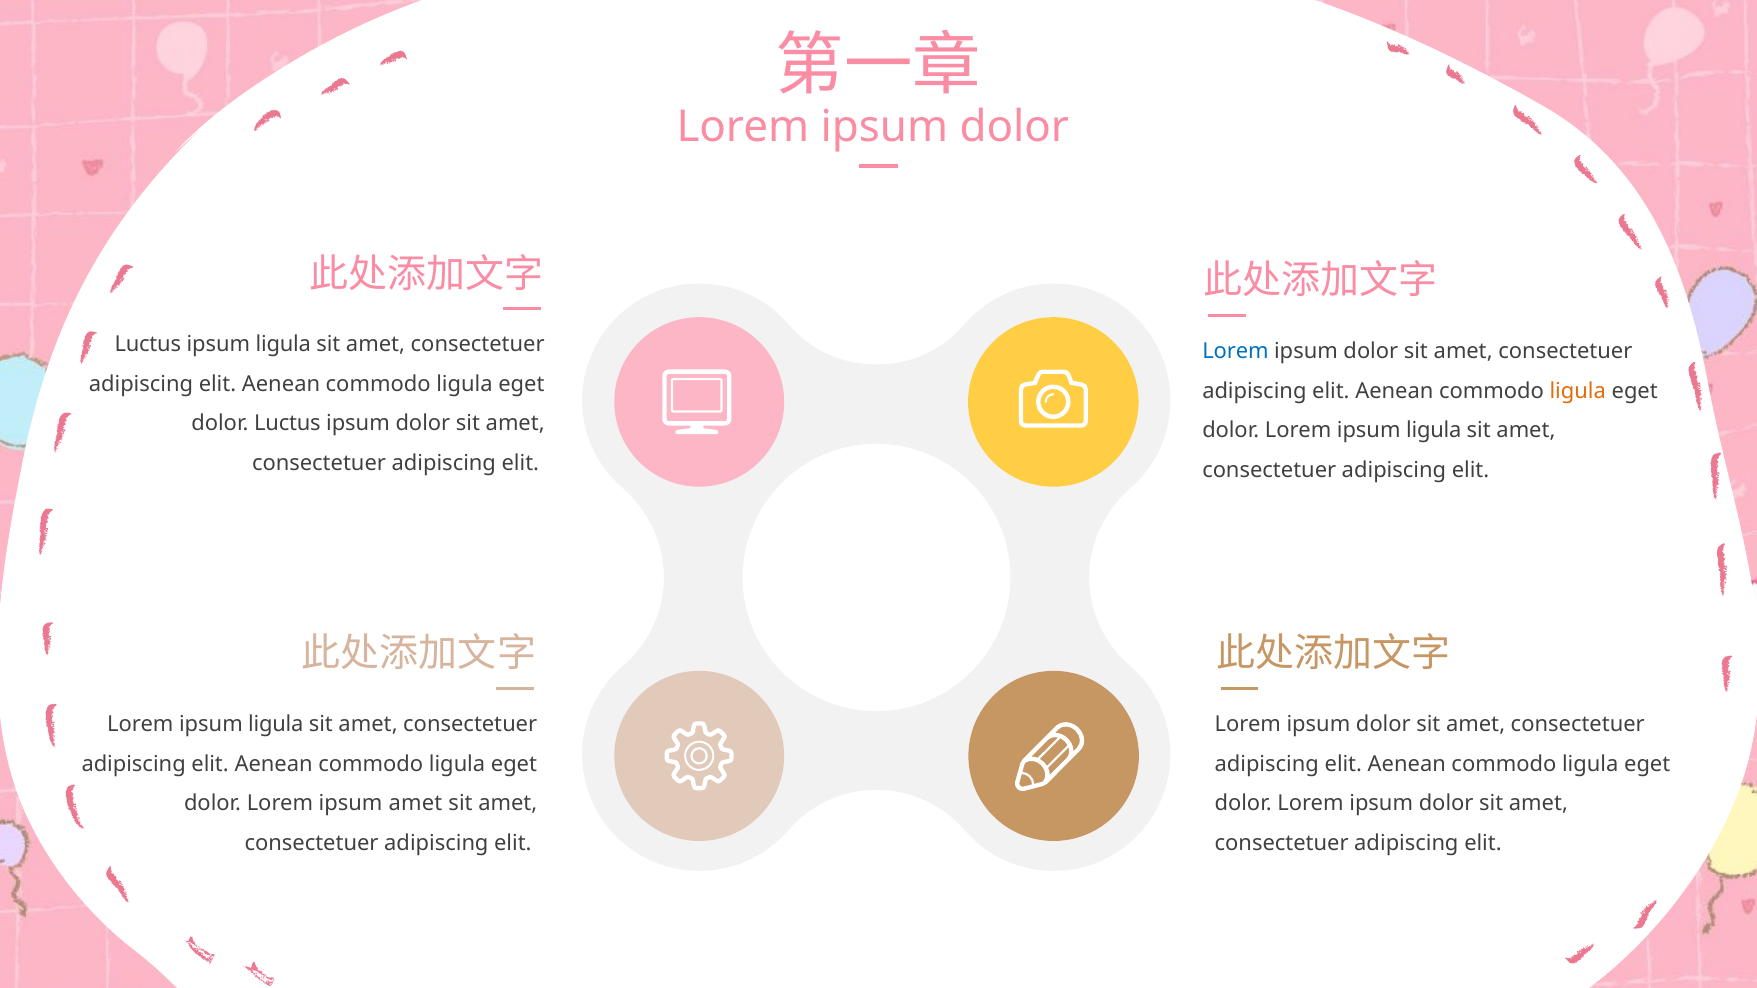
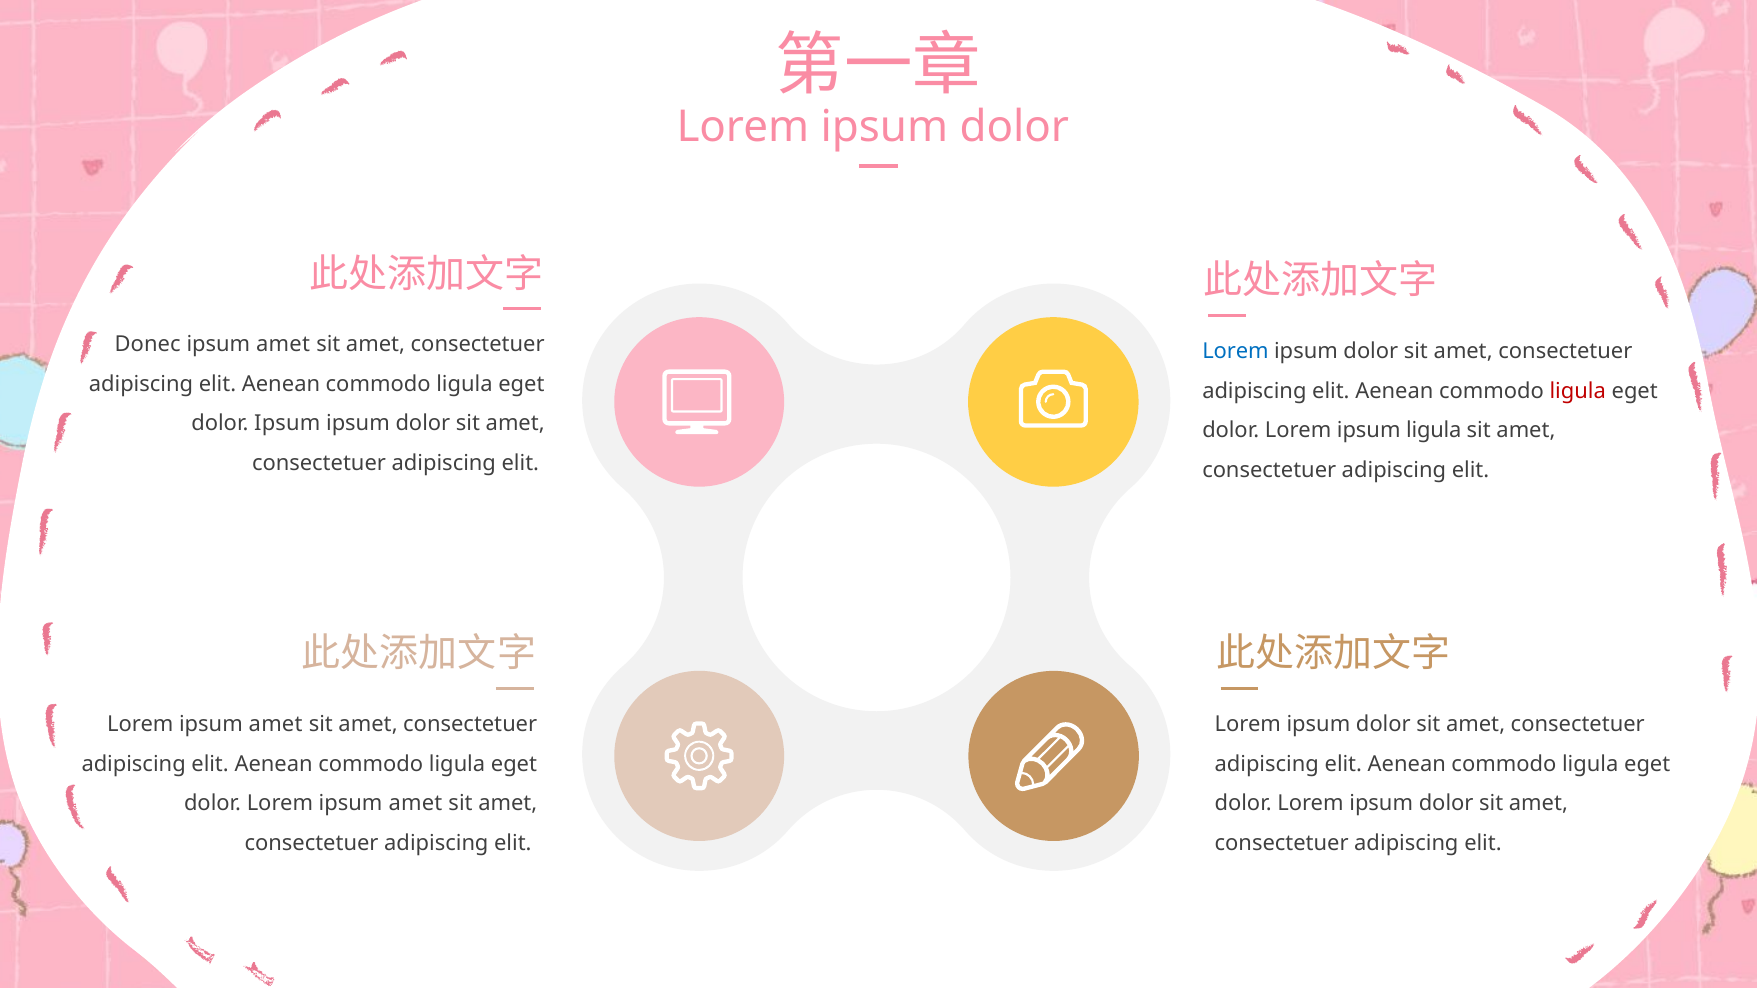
Luctus at (148, 345): Luctus -> Donec
ligula at (283, 345): ligula -> amet
ligula at (1578, 391) colour: orange -> red
dolor Luctus: Luctus -> Ipsum
ligula at (276, 725): ligula -> amet
